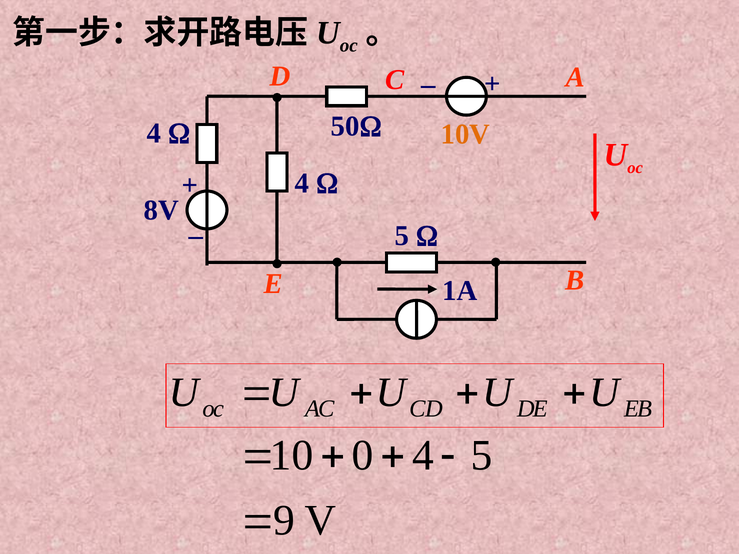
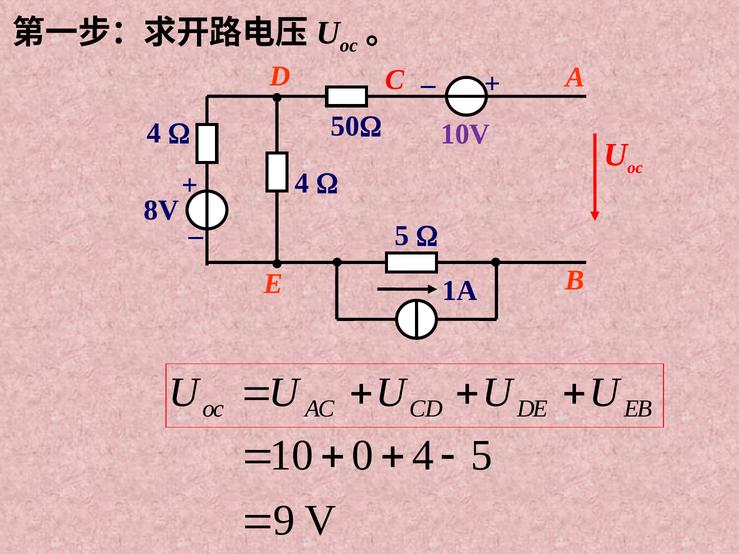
10V colour: orange -> purple
